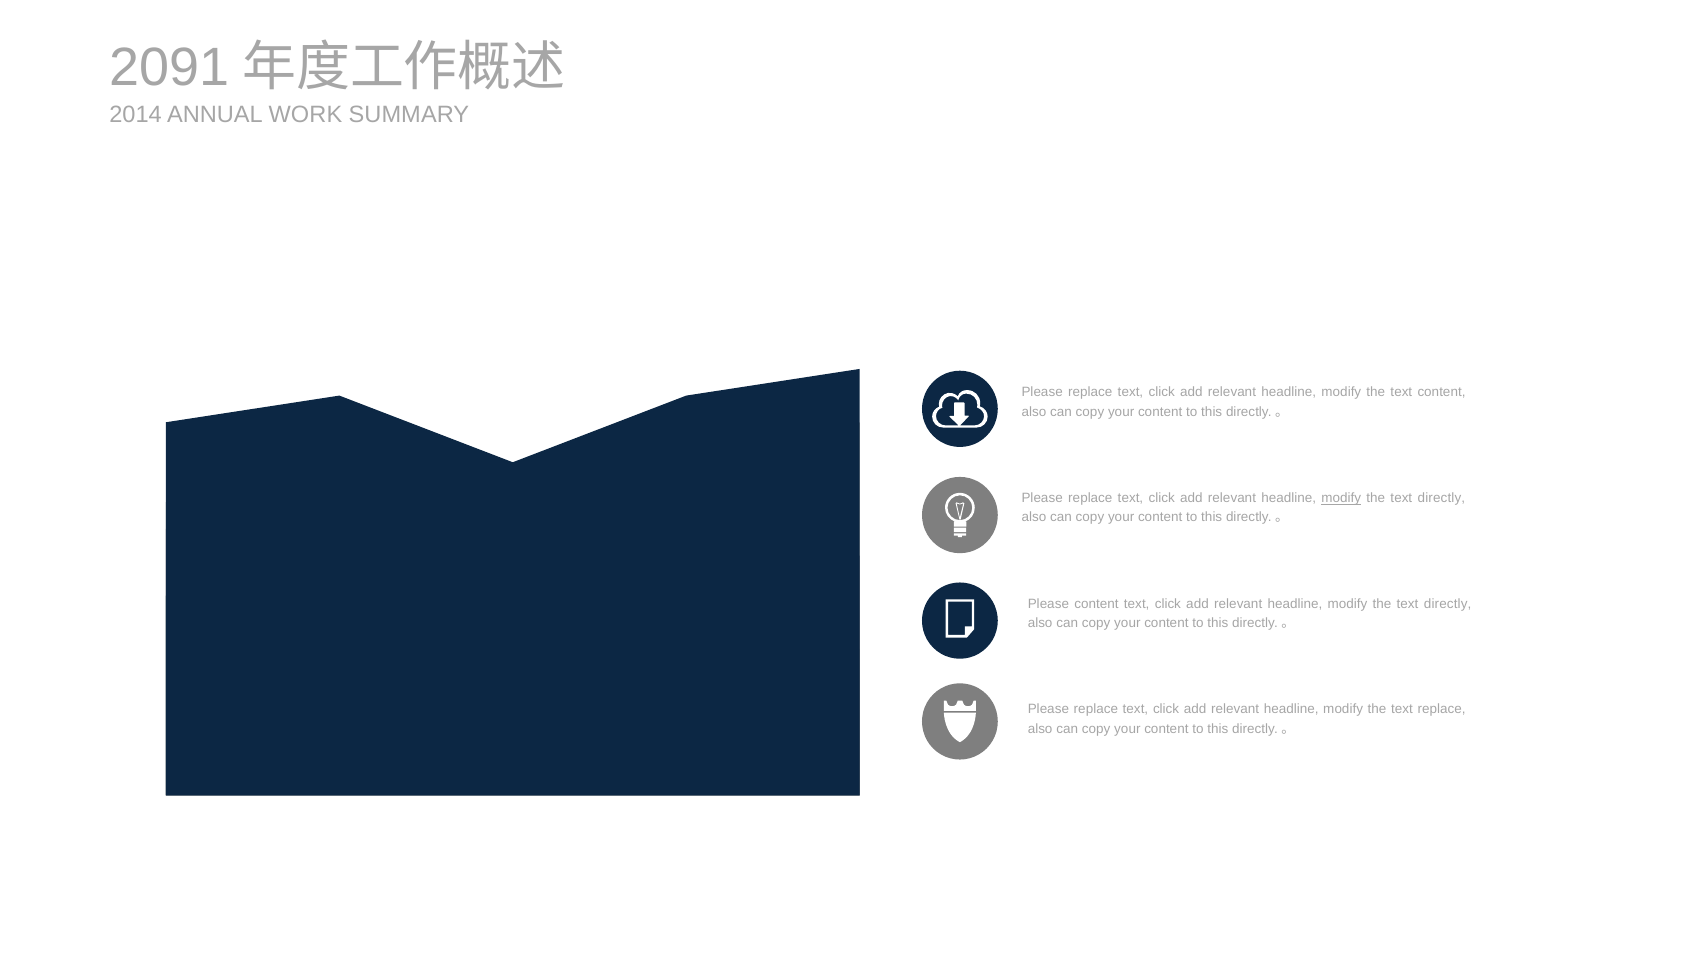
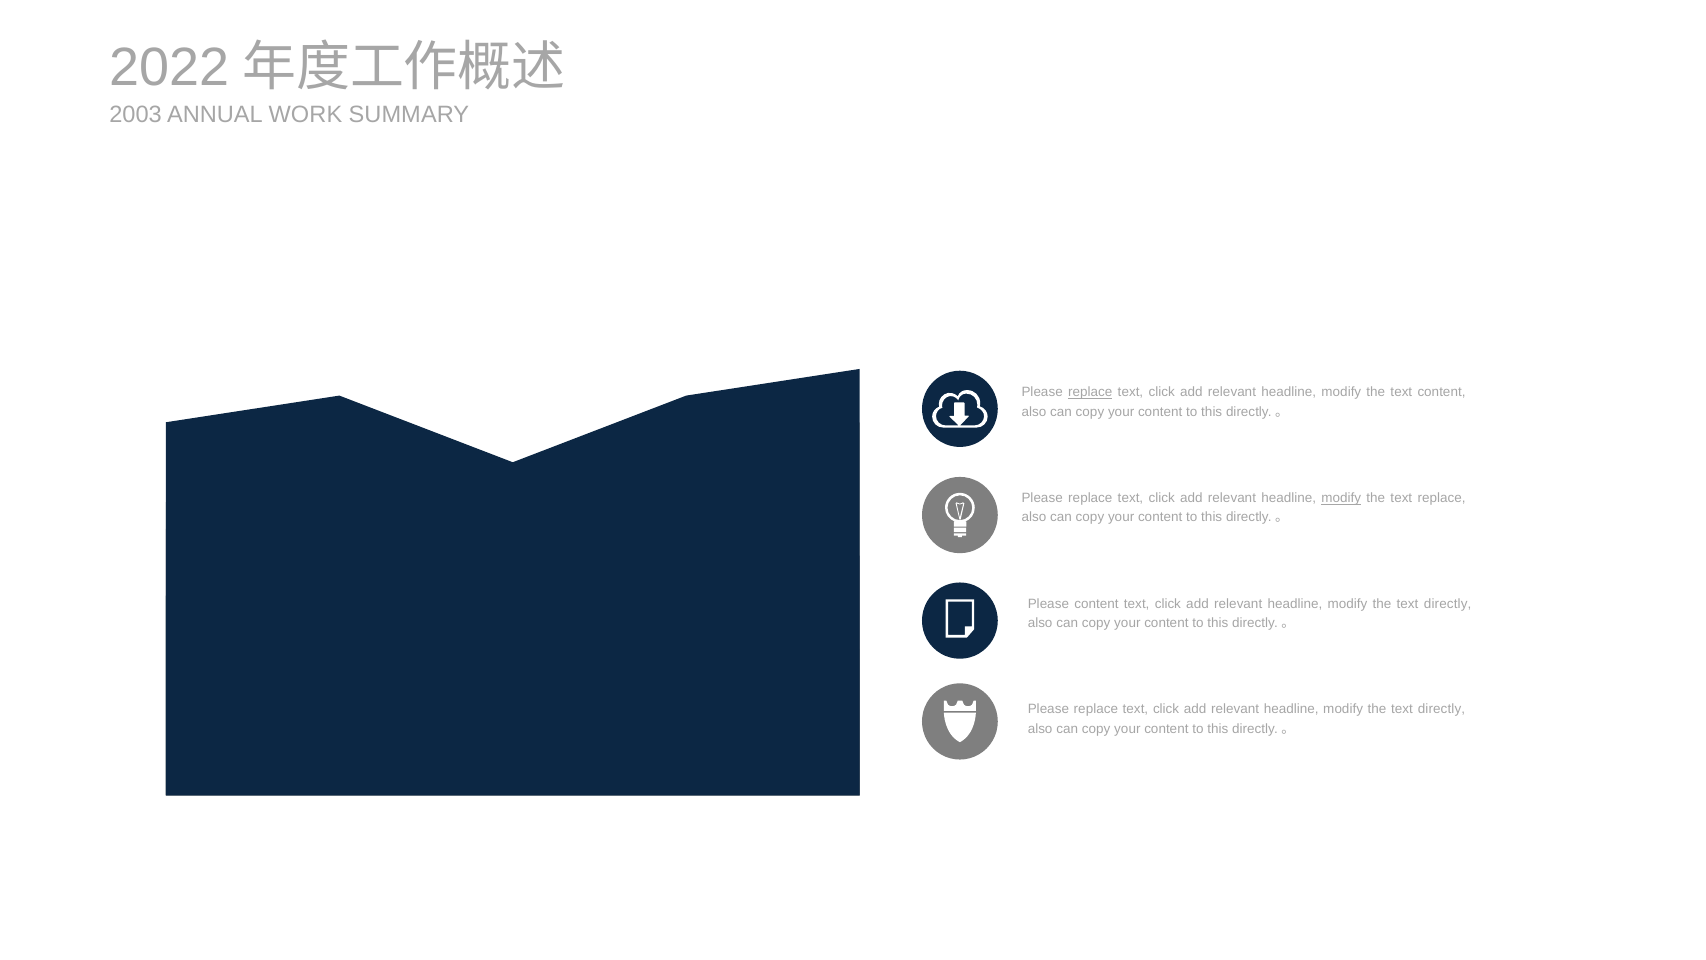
2091: 2091 -> 2022
2014: 2014 -> 2003
replace at (1090, 392) underline: none -> present
directly at (1441, 498): directly -> replace
replace at (1442, 709): replace -> directly
